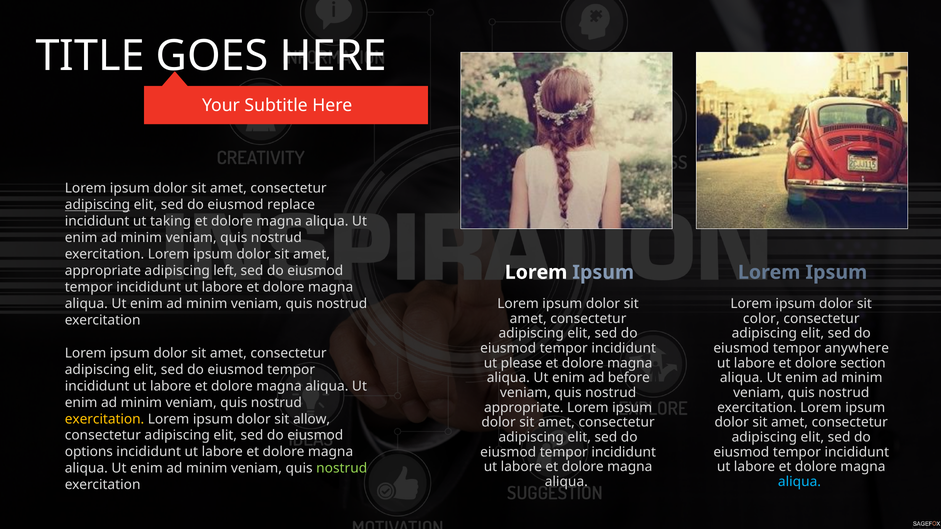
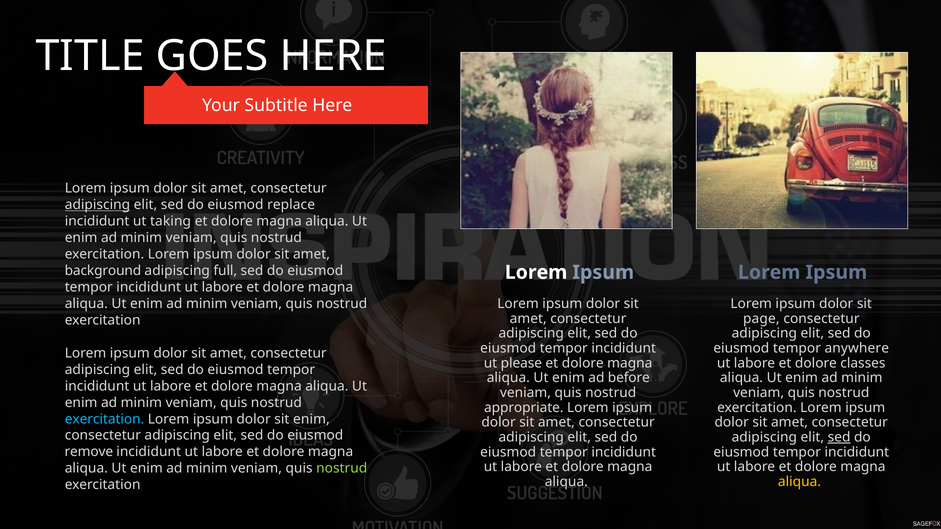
appropriate at (103, 271): appropriate -> background
left: left -> full
color: color -> page
section: section -> classes
exercitation at (105, 419) colour: yellow -> light blue
sit allow: allow -> enim
sed at (839, 437) underline: none -> present
options: options -> remove
aliqua at (799, 482) colour: light blue -> yellow
